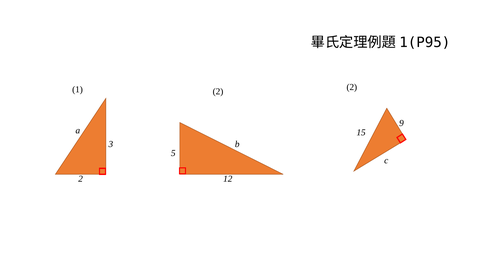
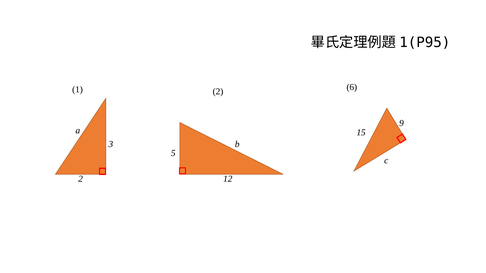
2 2: 2 -> 6
